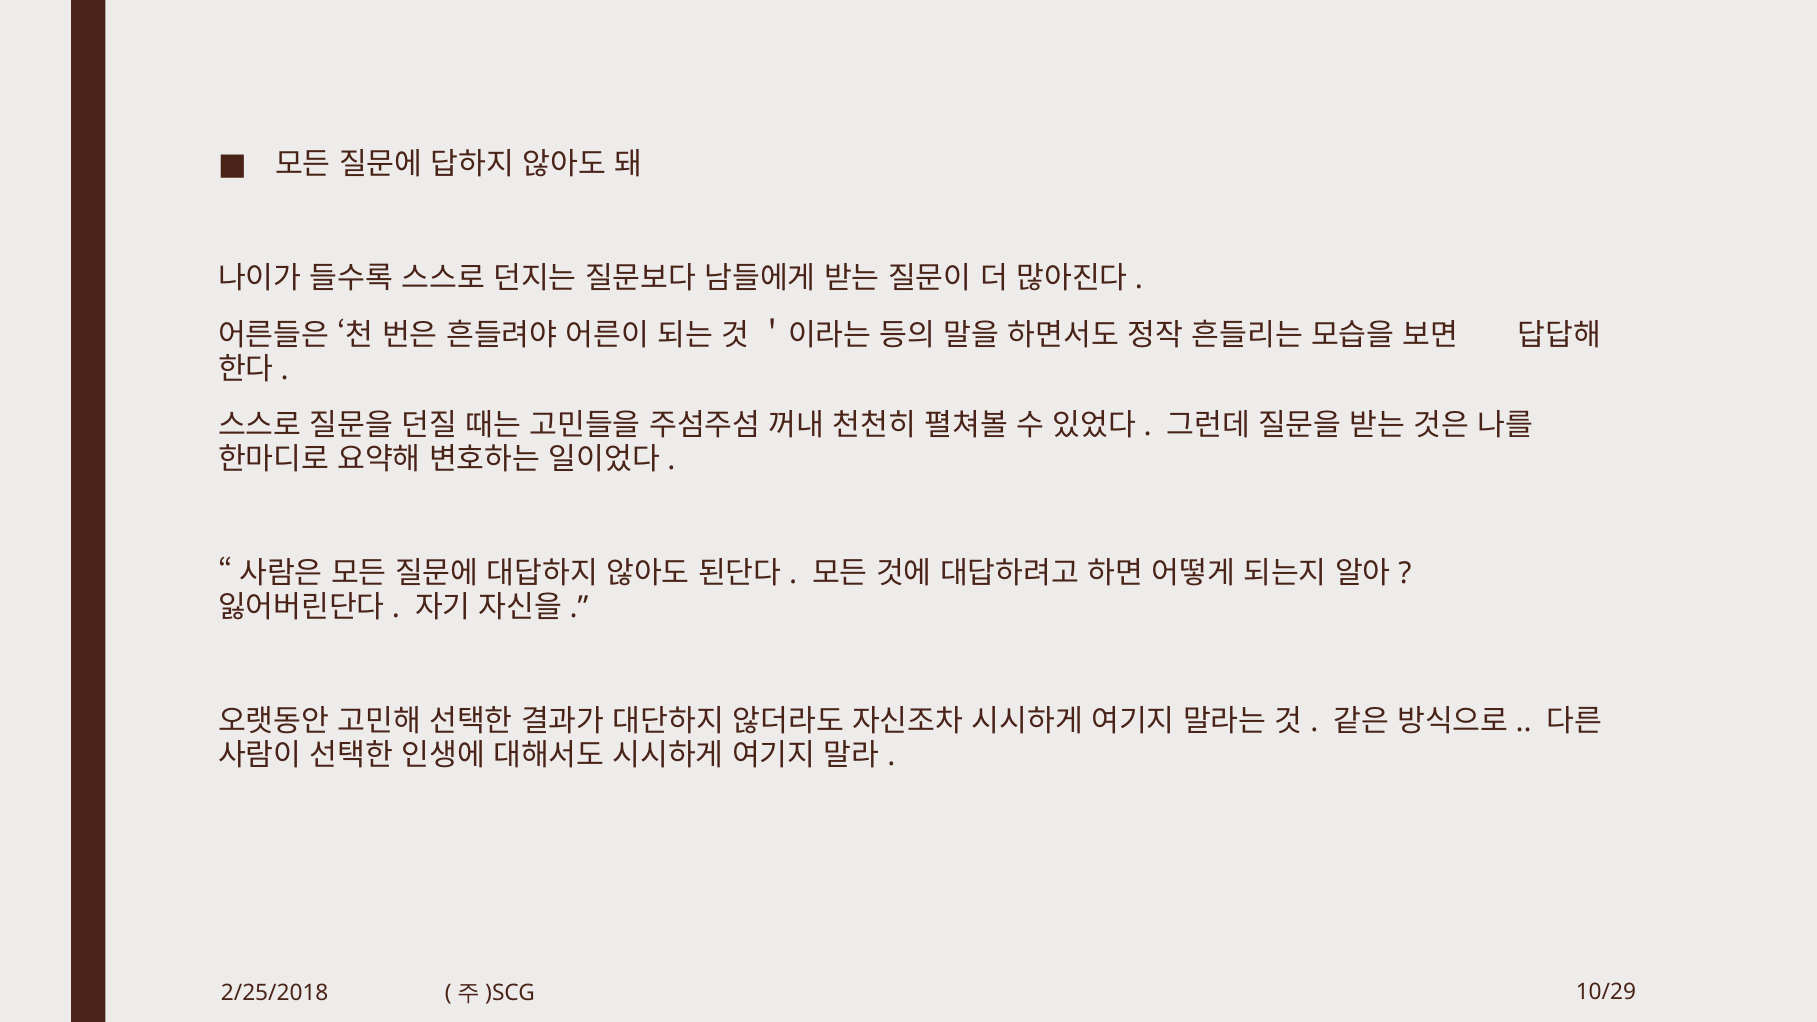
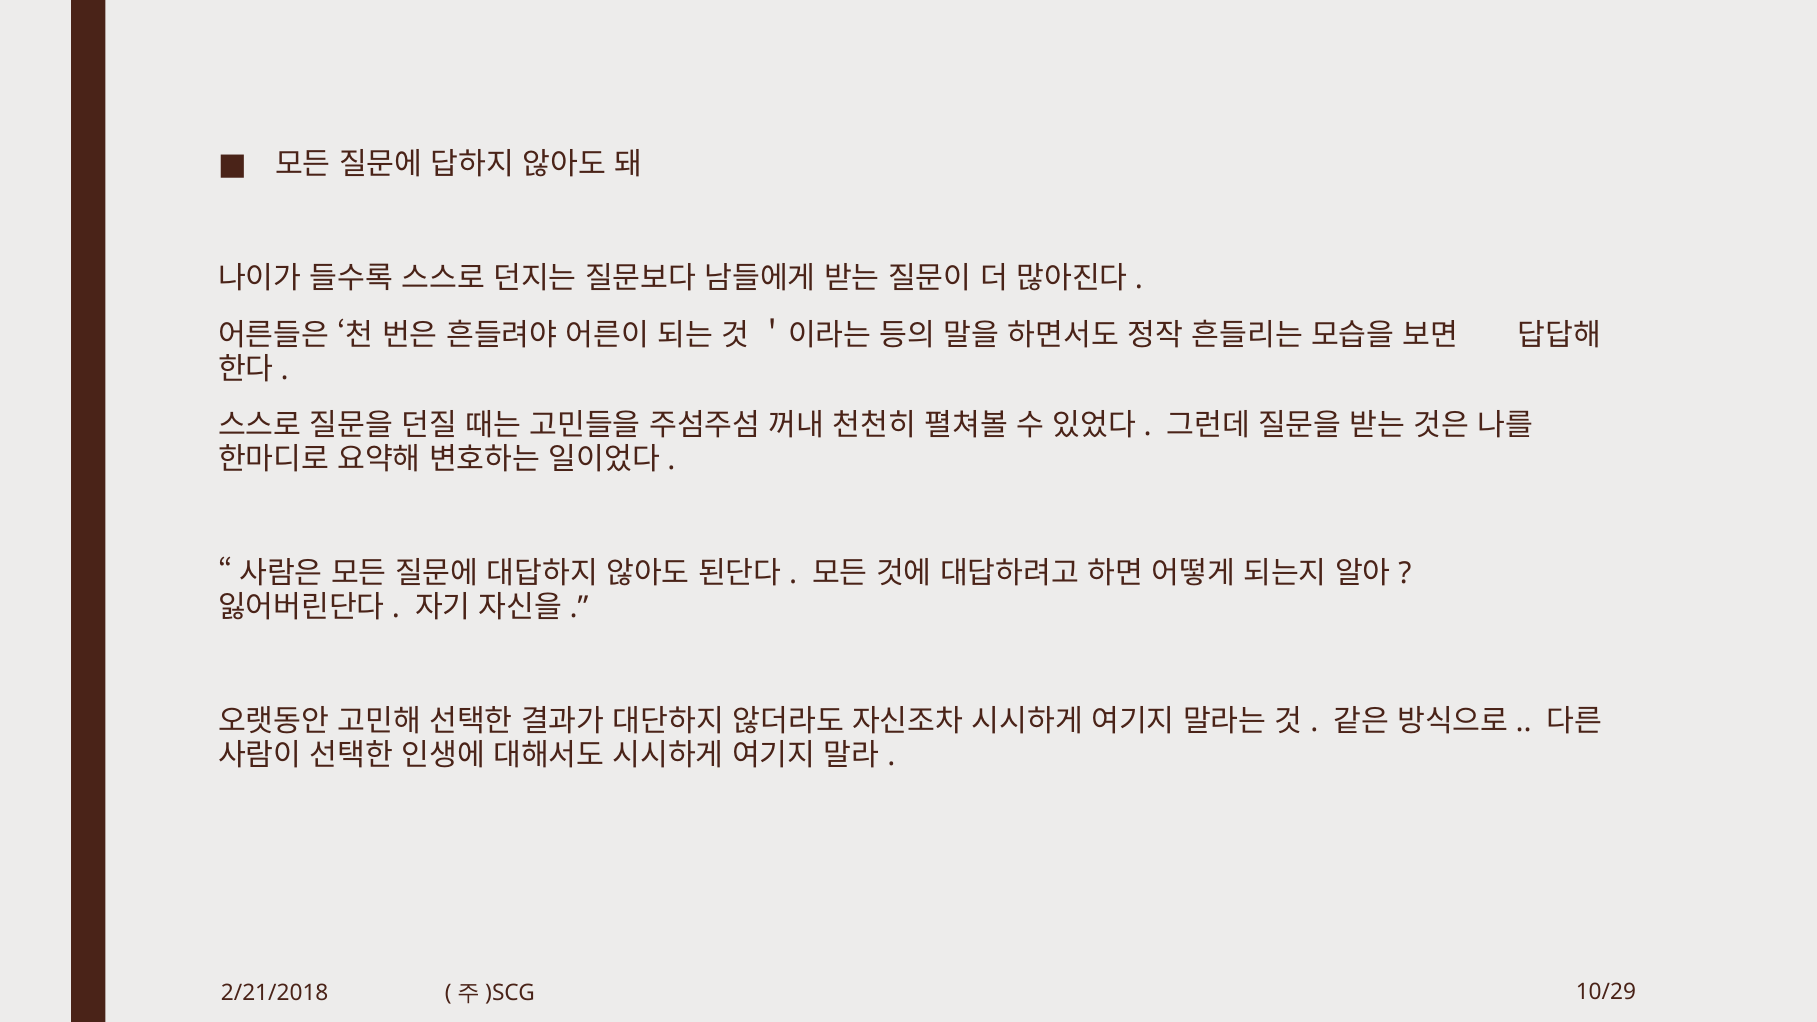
2/25/2018: 2/25/2018 -> 2/21/2018
